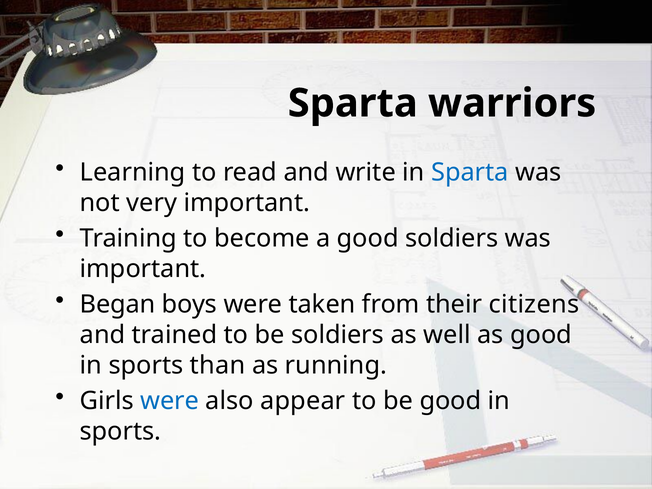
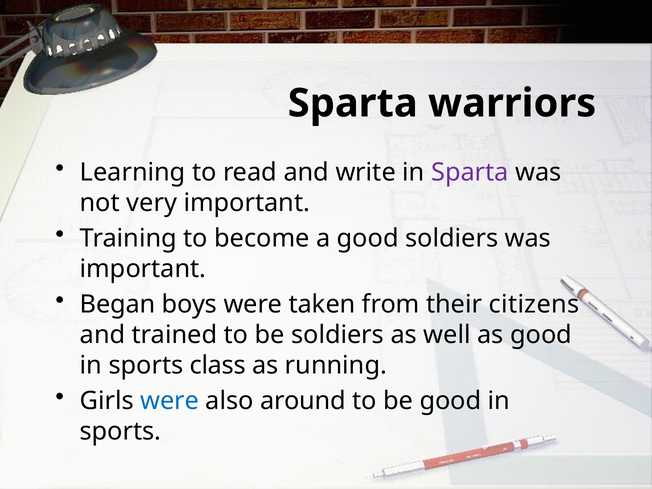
Sparta at (470, 172) colour: blue -> purple
than: than -> class
appear: appear -> around
